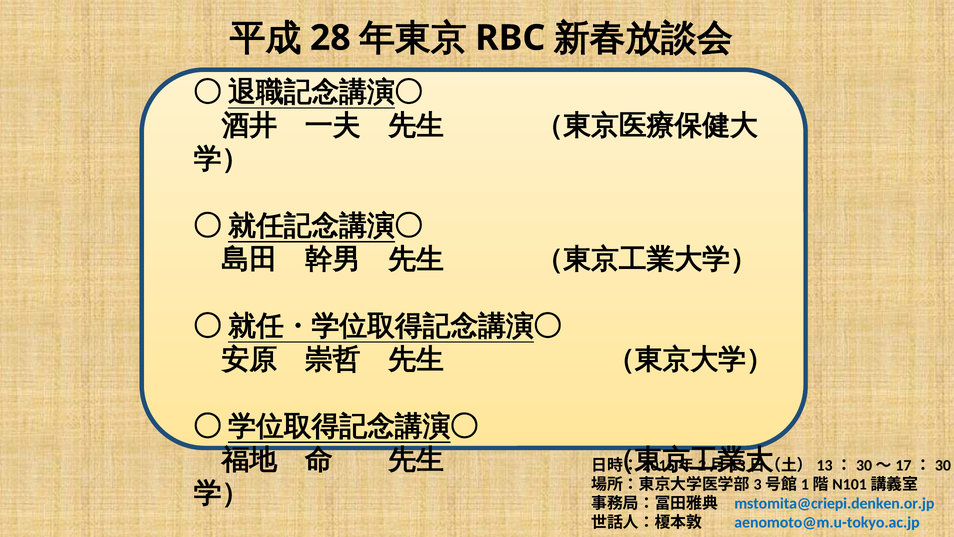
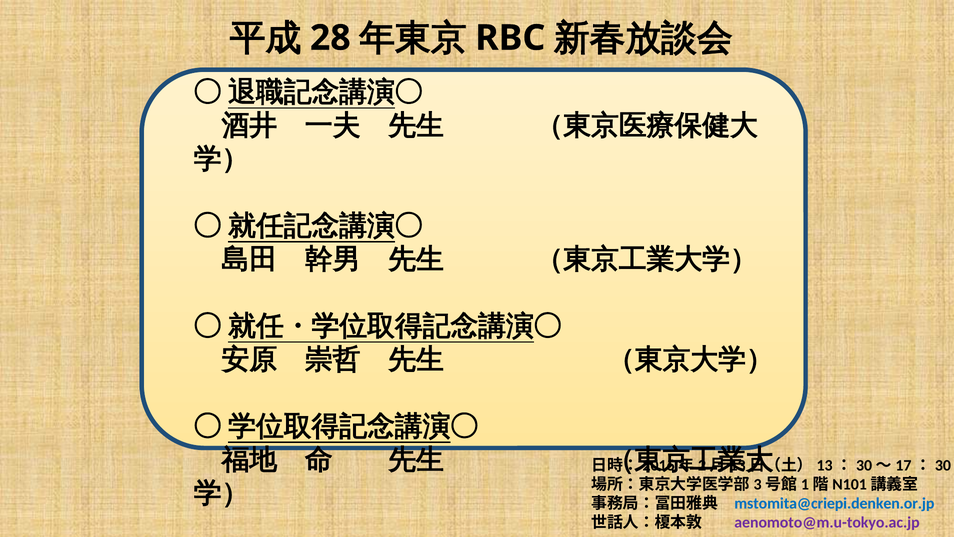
aenomoto@m.u-tokyo.ac.jp colour: blue -> purple
